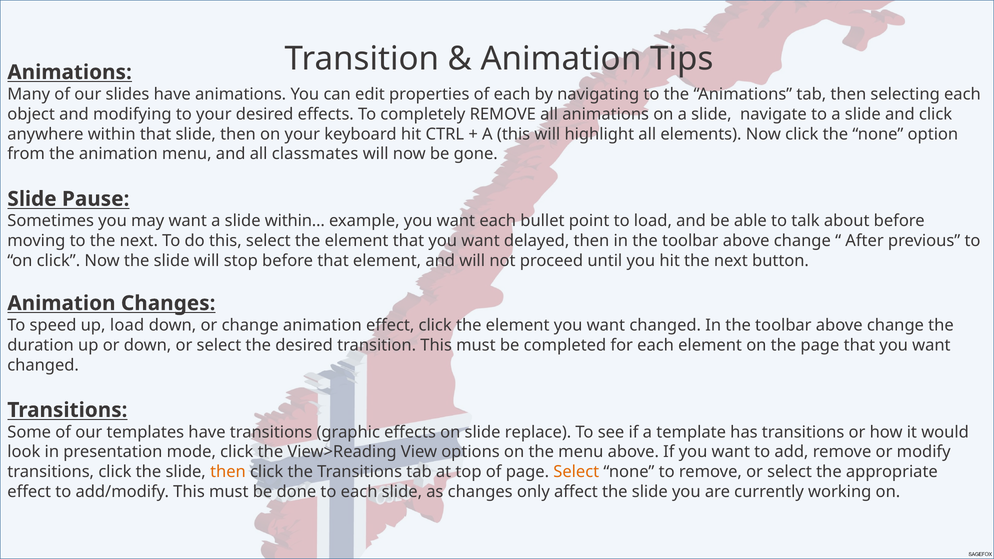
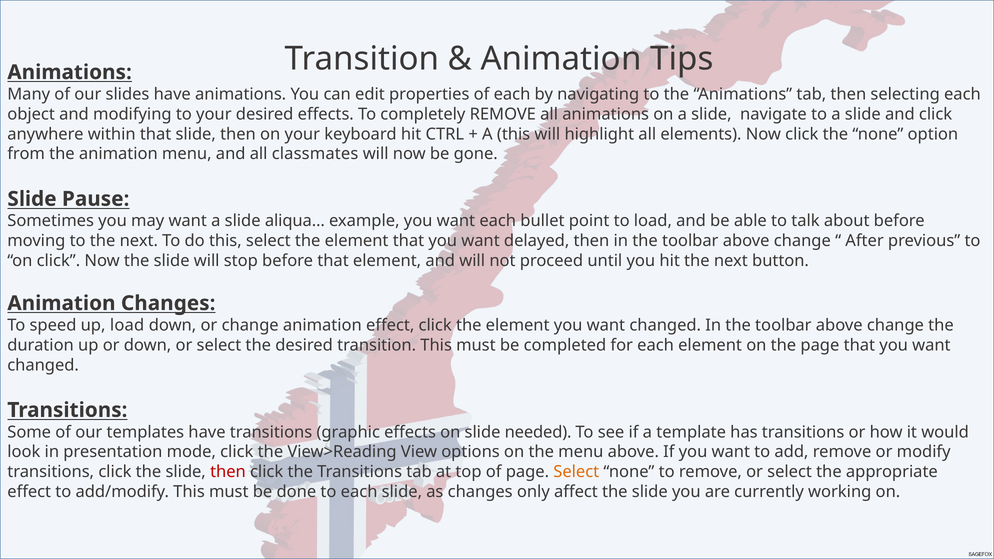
within…: within… -> aliqua…
replace: replace -> needed
then at (228, 472) colour: orange -> red
